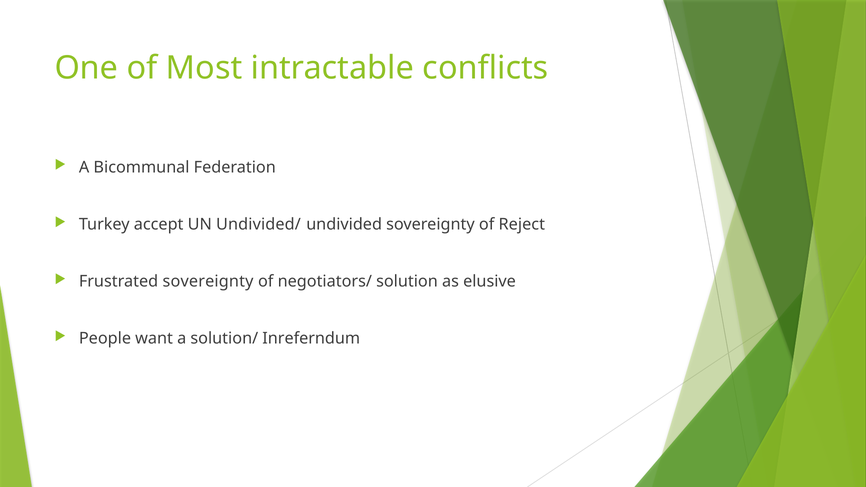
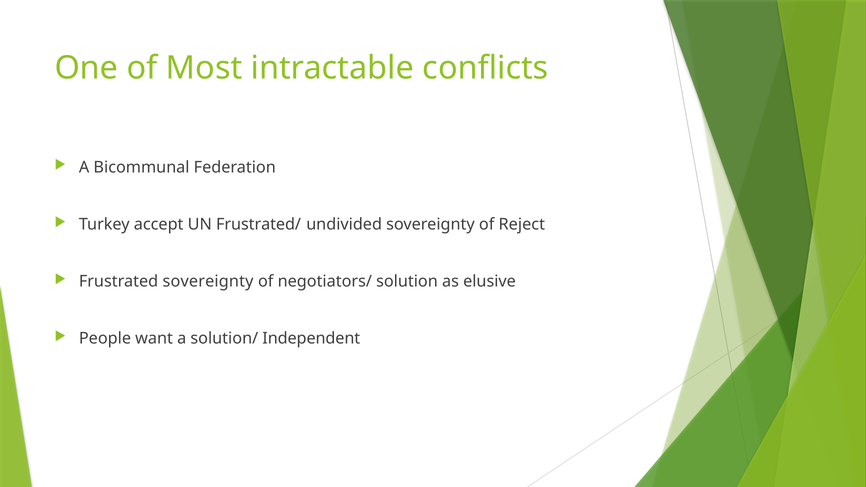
Undivided/: Undivided/ -> Frustrated/
Inreferndum: Inreferndum -> Independent
